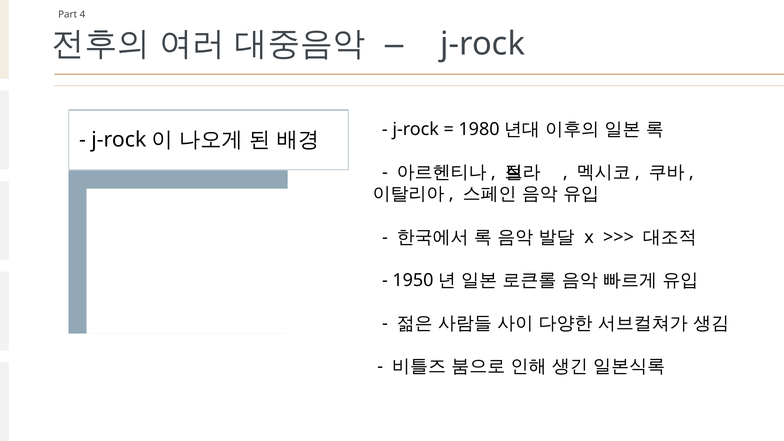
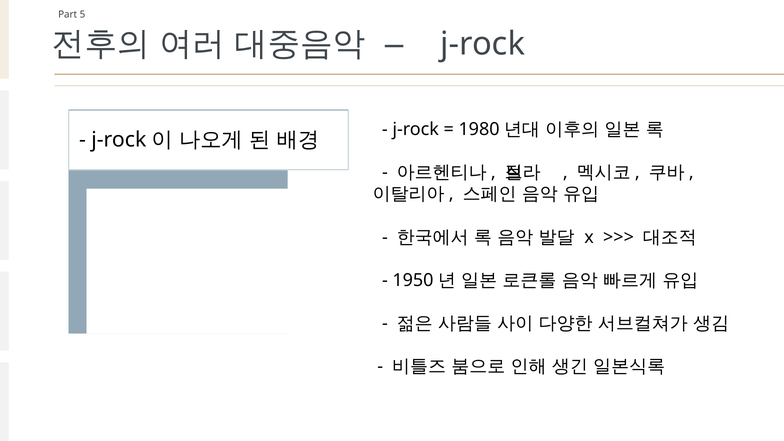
4: 4 -> 5
